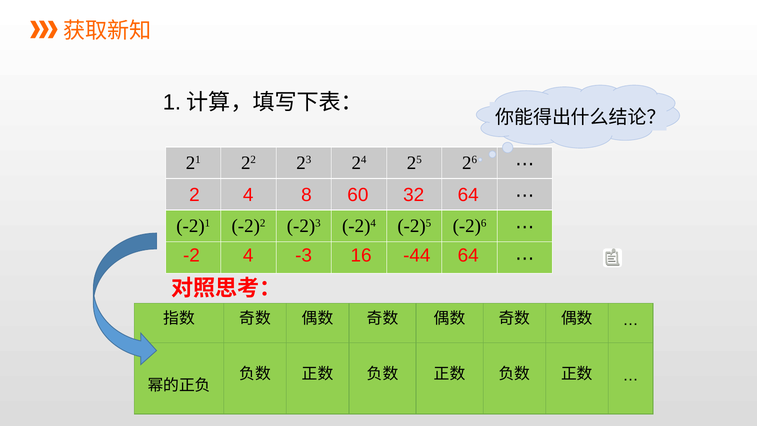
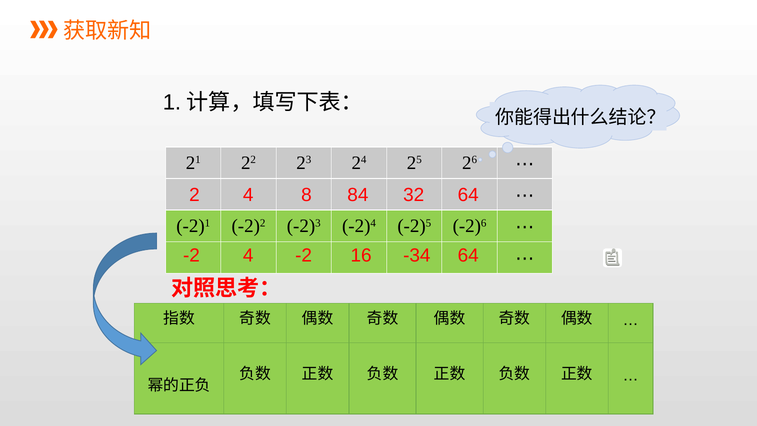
60: 60 -> 84
-3 at (304, 256): -3 -> -2
-44: -44 -> -34
